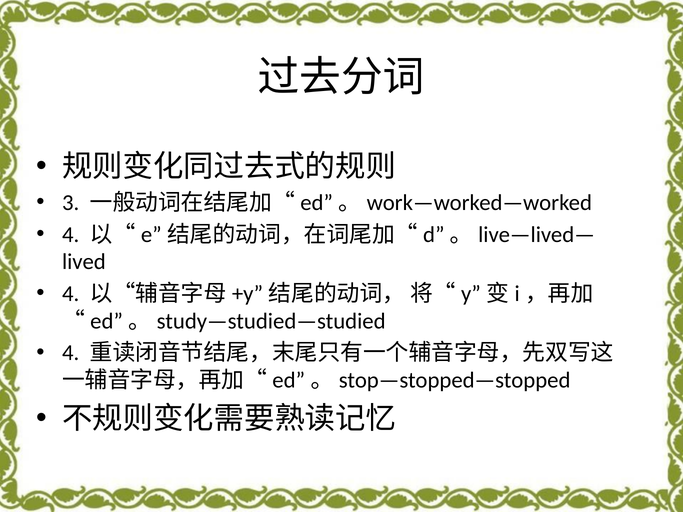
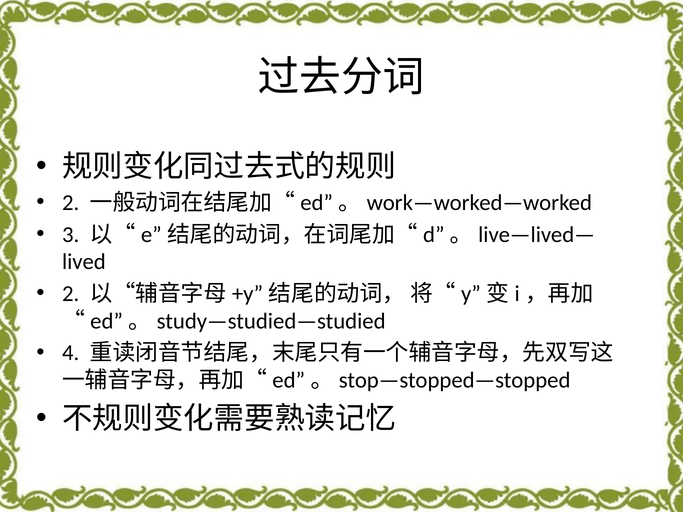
3 at (71, 203): 3 -> 2
4 at (71, 235): 4 -> 3
4 at (71, 294): 4 -> 2
